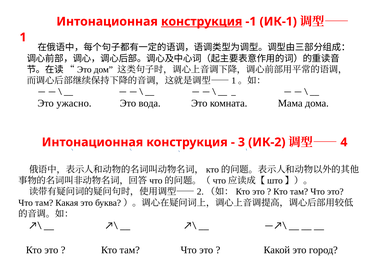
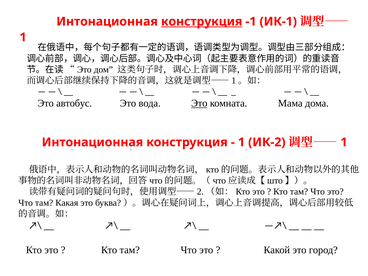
ужасно: ужасно -> автобус
Это at (199, 103) underline: none -> present
3 at (241, 142): 3 -> 1
4 at (344, 142): 4 -> 1
